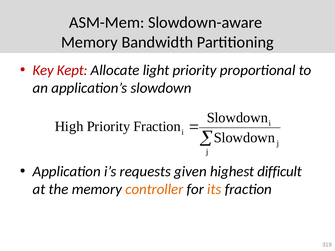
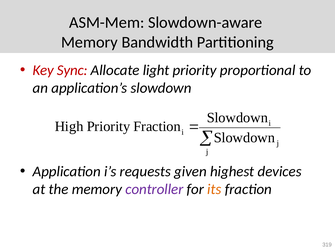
Kept: Kept -> Sync
difficult: difficult -> devices
controller colour: orange -> purple
